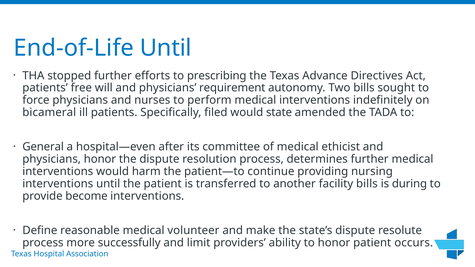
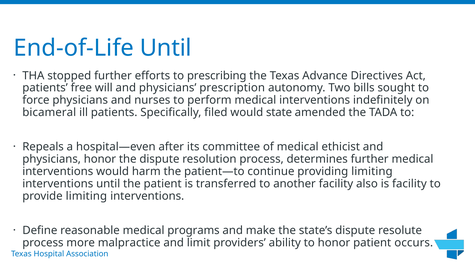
requirement: requirement -> prescription
General: General -> Repeals
providing nursing: nursing -> limiting
facility bills: bills -> also
is during: during -> facility
provide become: become -> limiting
volunteer: volunteer -> programs
successfully: successfully -> malpractice
